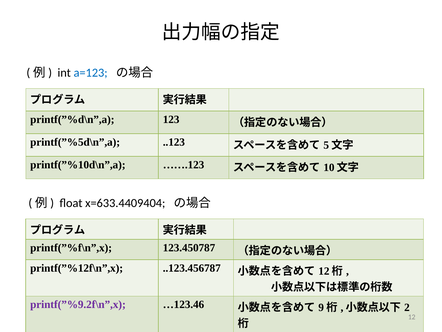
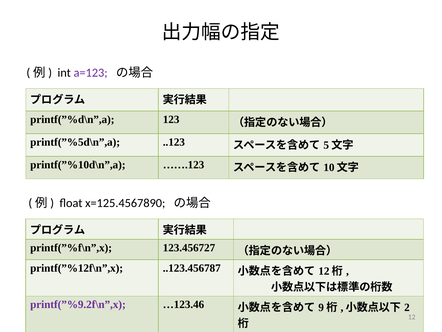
a=123 colour: blue -> purple
x=633.4409404: x=633.4409404 -> x=125.4567890
123.450787: 123.450787 -> 123.456727
